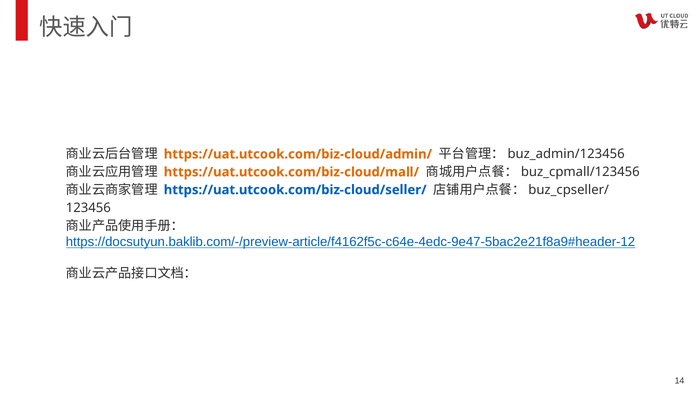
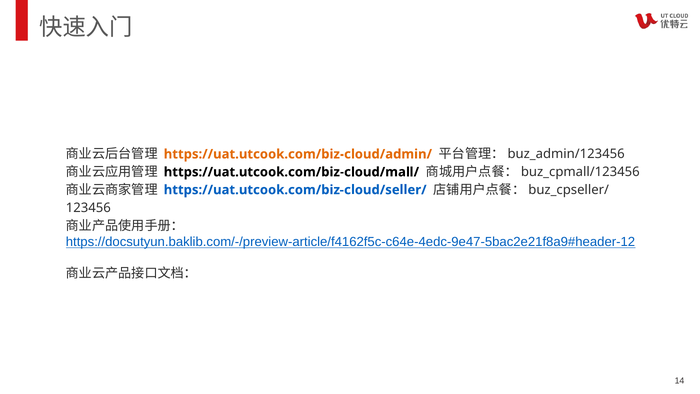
https://uat.utcook.com/biz-cloud/mall/ colour: orange -> black
